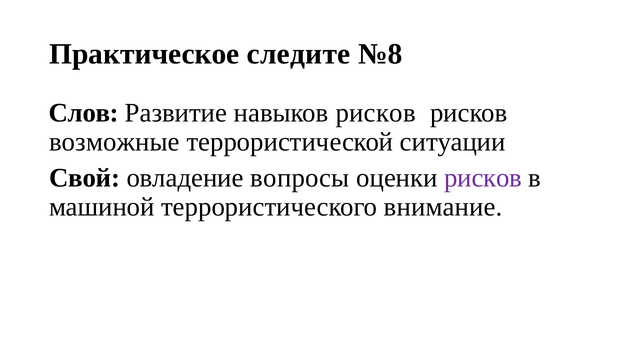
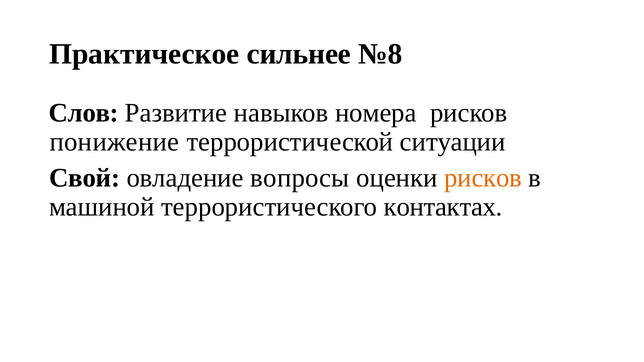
следите: следите -> сильнее
навыков рисков: рисков -> номера
возможные: возможные -> понижение
рисков at (483, 178) colour: purple -> orange
внимание: внимание -> контактах
